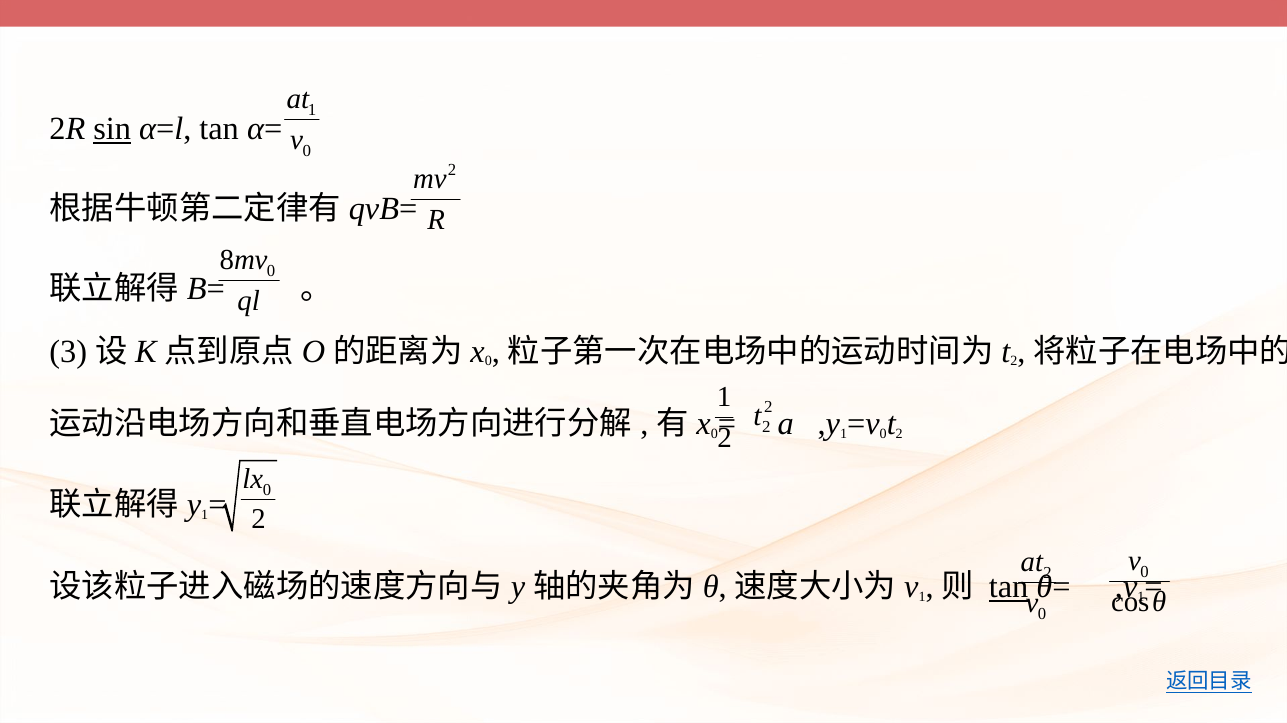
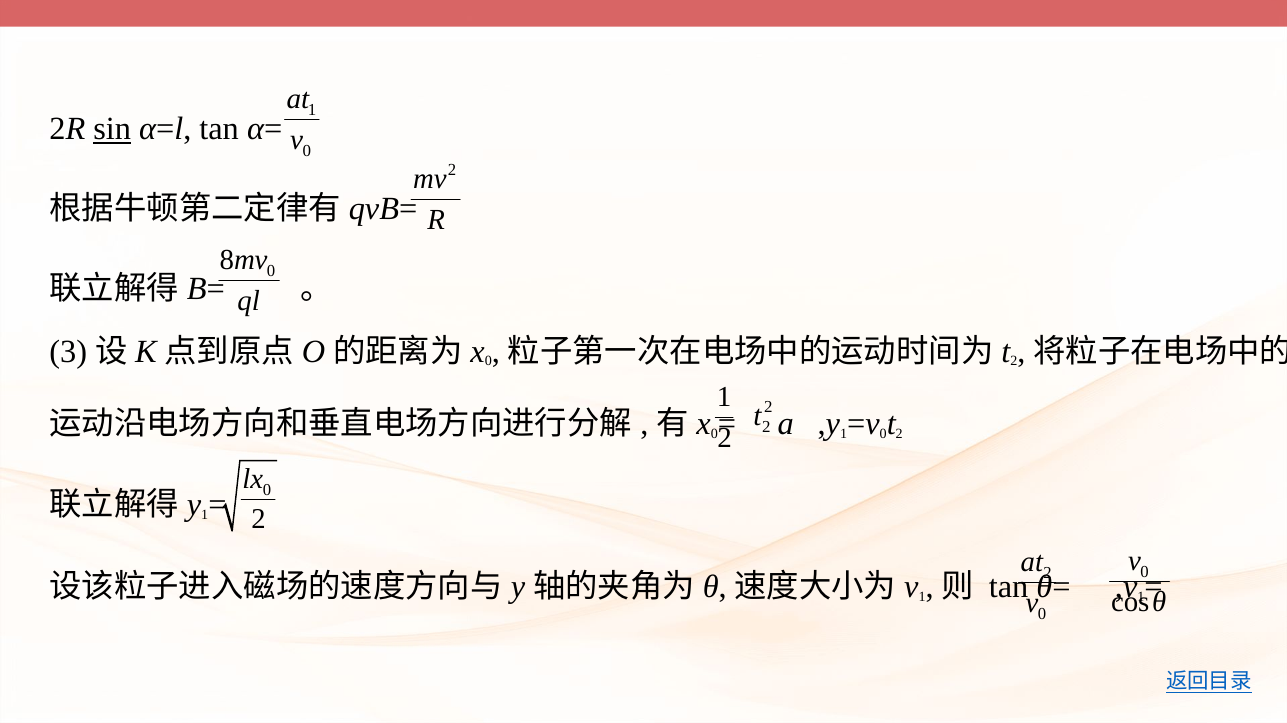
tan at (1009, 587) underline: present -> none
